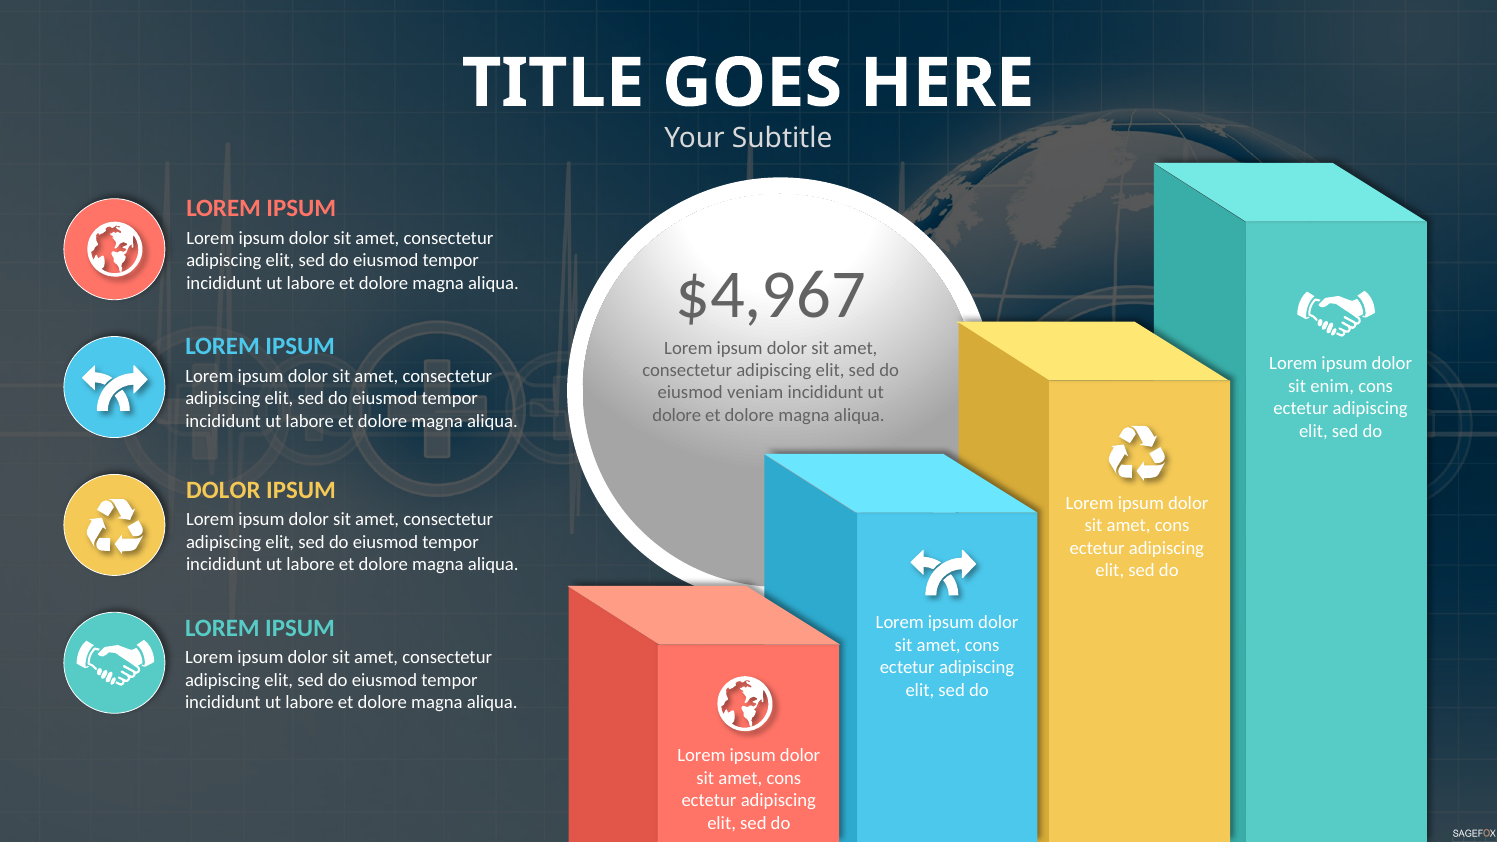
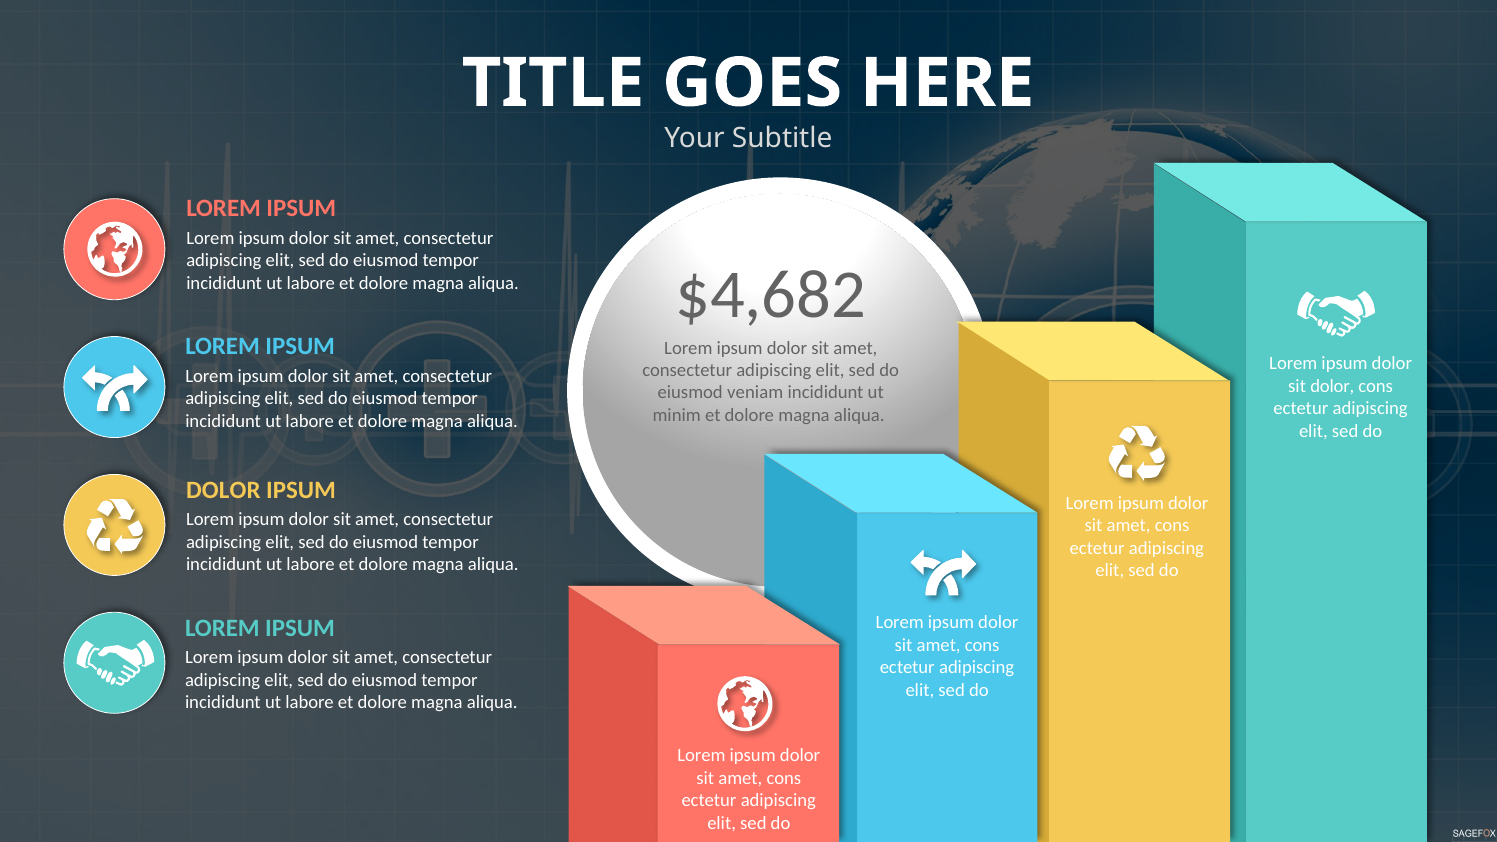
$4,967: $4,967 -> $4,682
sit enim: enim -> dolor
dolore at (677, 415): dolore -> minim
